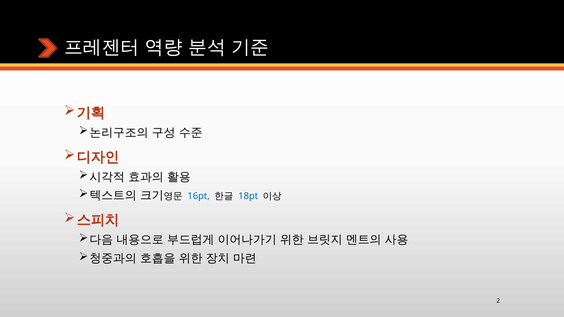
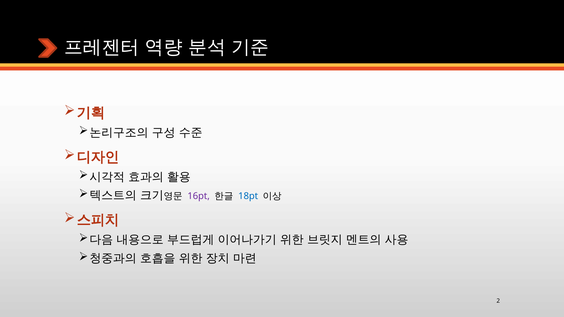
16pt colour: blue -> purple
